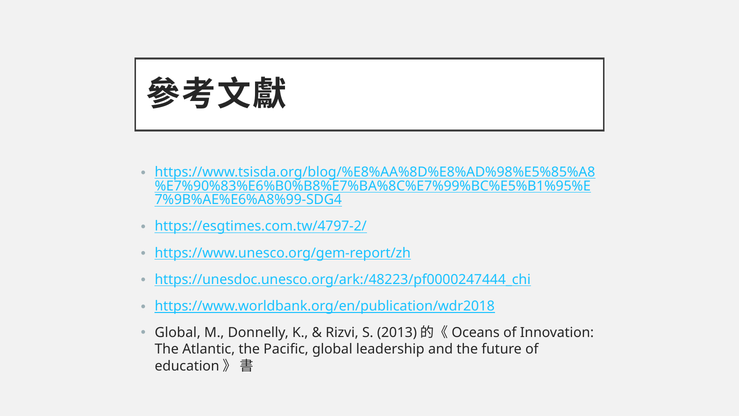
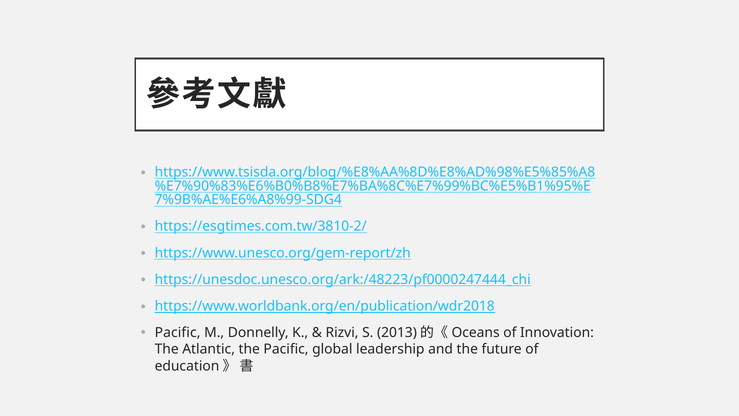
https://esgtimes.com.tw/4797-2/: https://esgtimes.com.tw/4797-2/ -> https://esgtimes.com.tw/3810-2/
Global at (178, 332): Global -> Pacific
